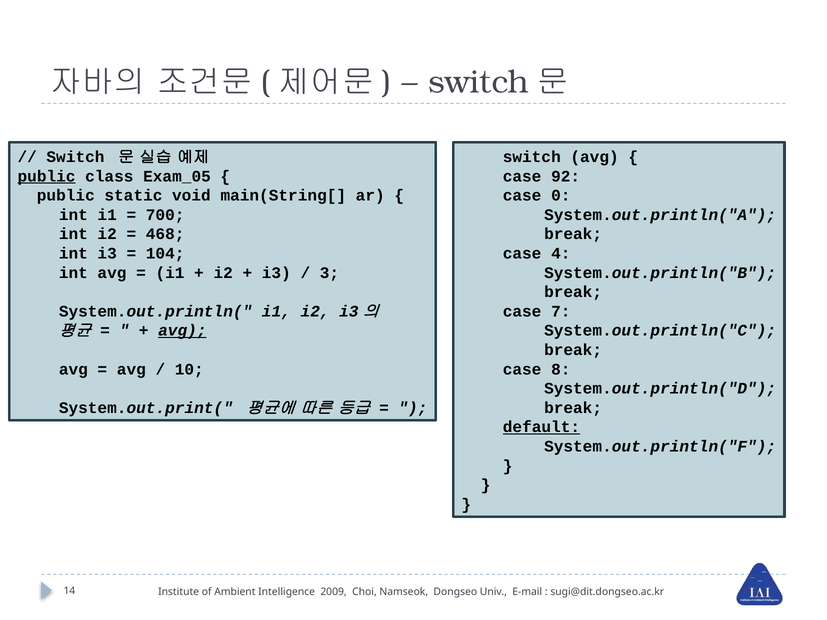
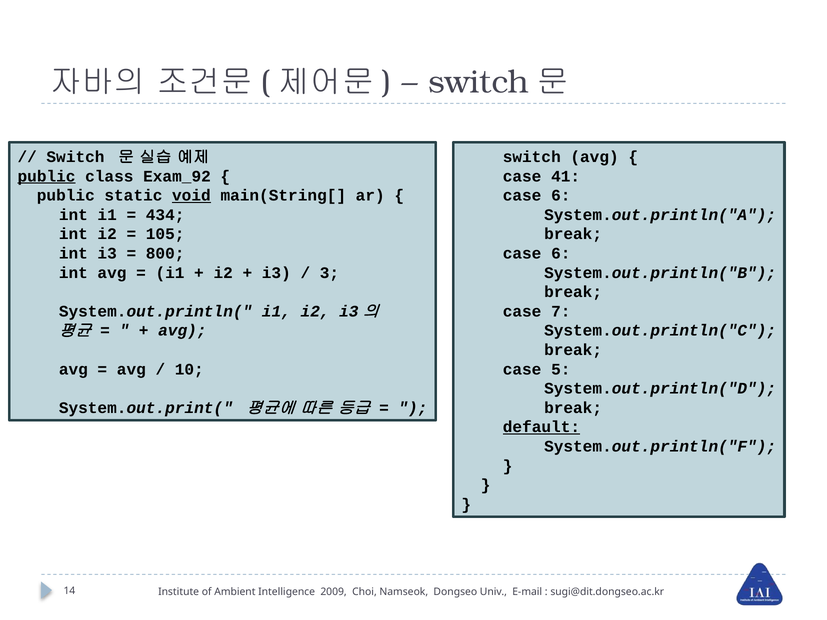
Exam_05: Exam_05 -> Exam_92
92: 92 -> 41
void underline: none -> present
0 at (561, 196): 0 -> 6
700: 700 -> 434
468: 468 -> 105
104: 104 -> 800
4 at (561, 254): 4 -> 6
avg at (182, 331) underline: present -> none
8: 8 -> 5
